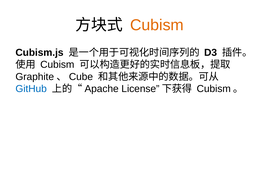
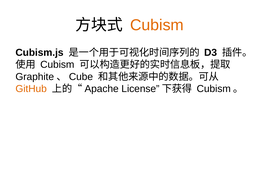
GitHub colour: blue -> orange
